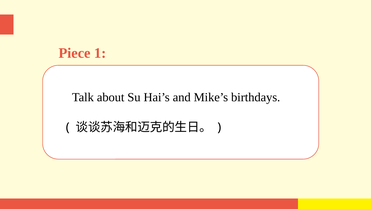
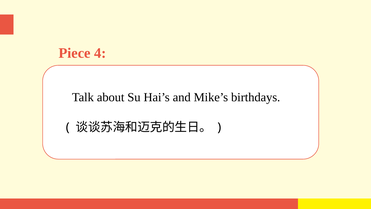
1: 1 -> 4
